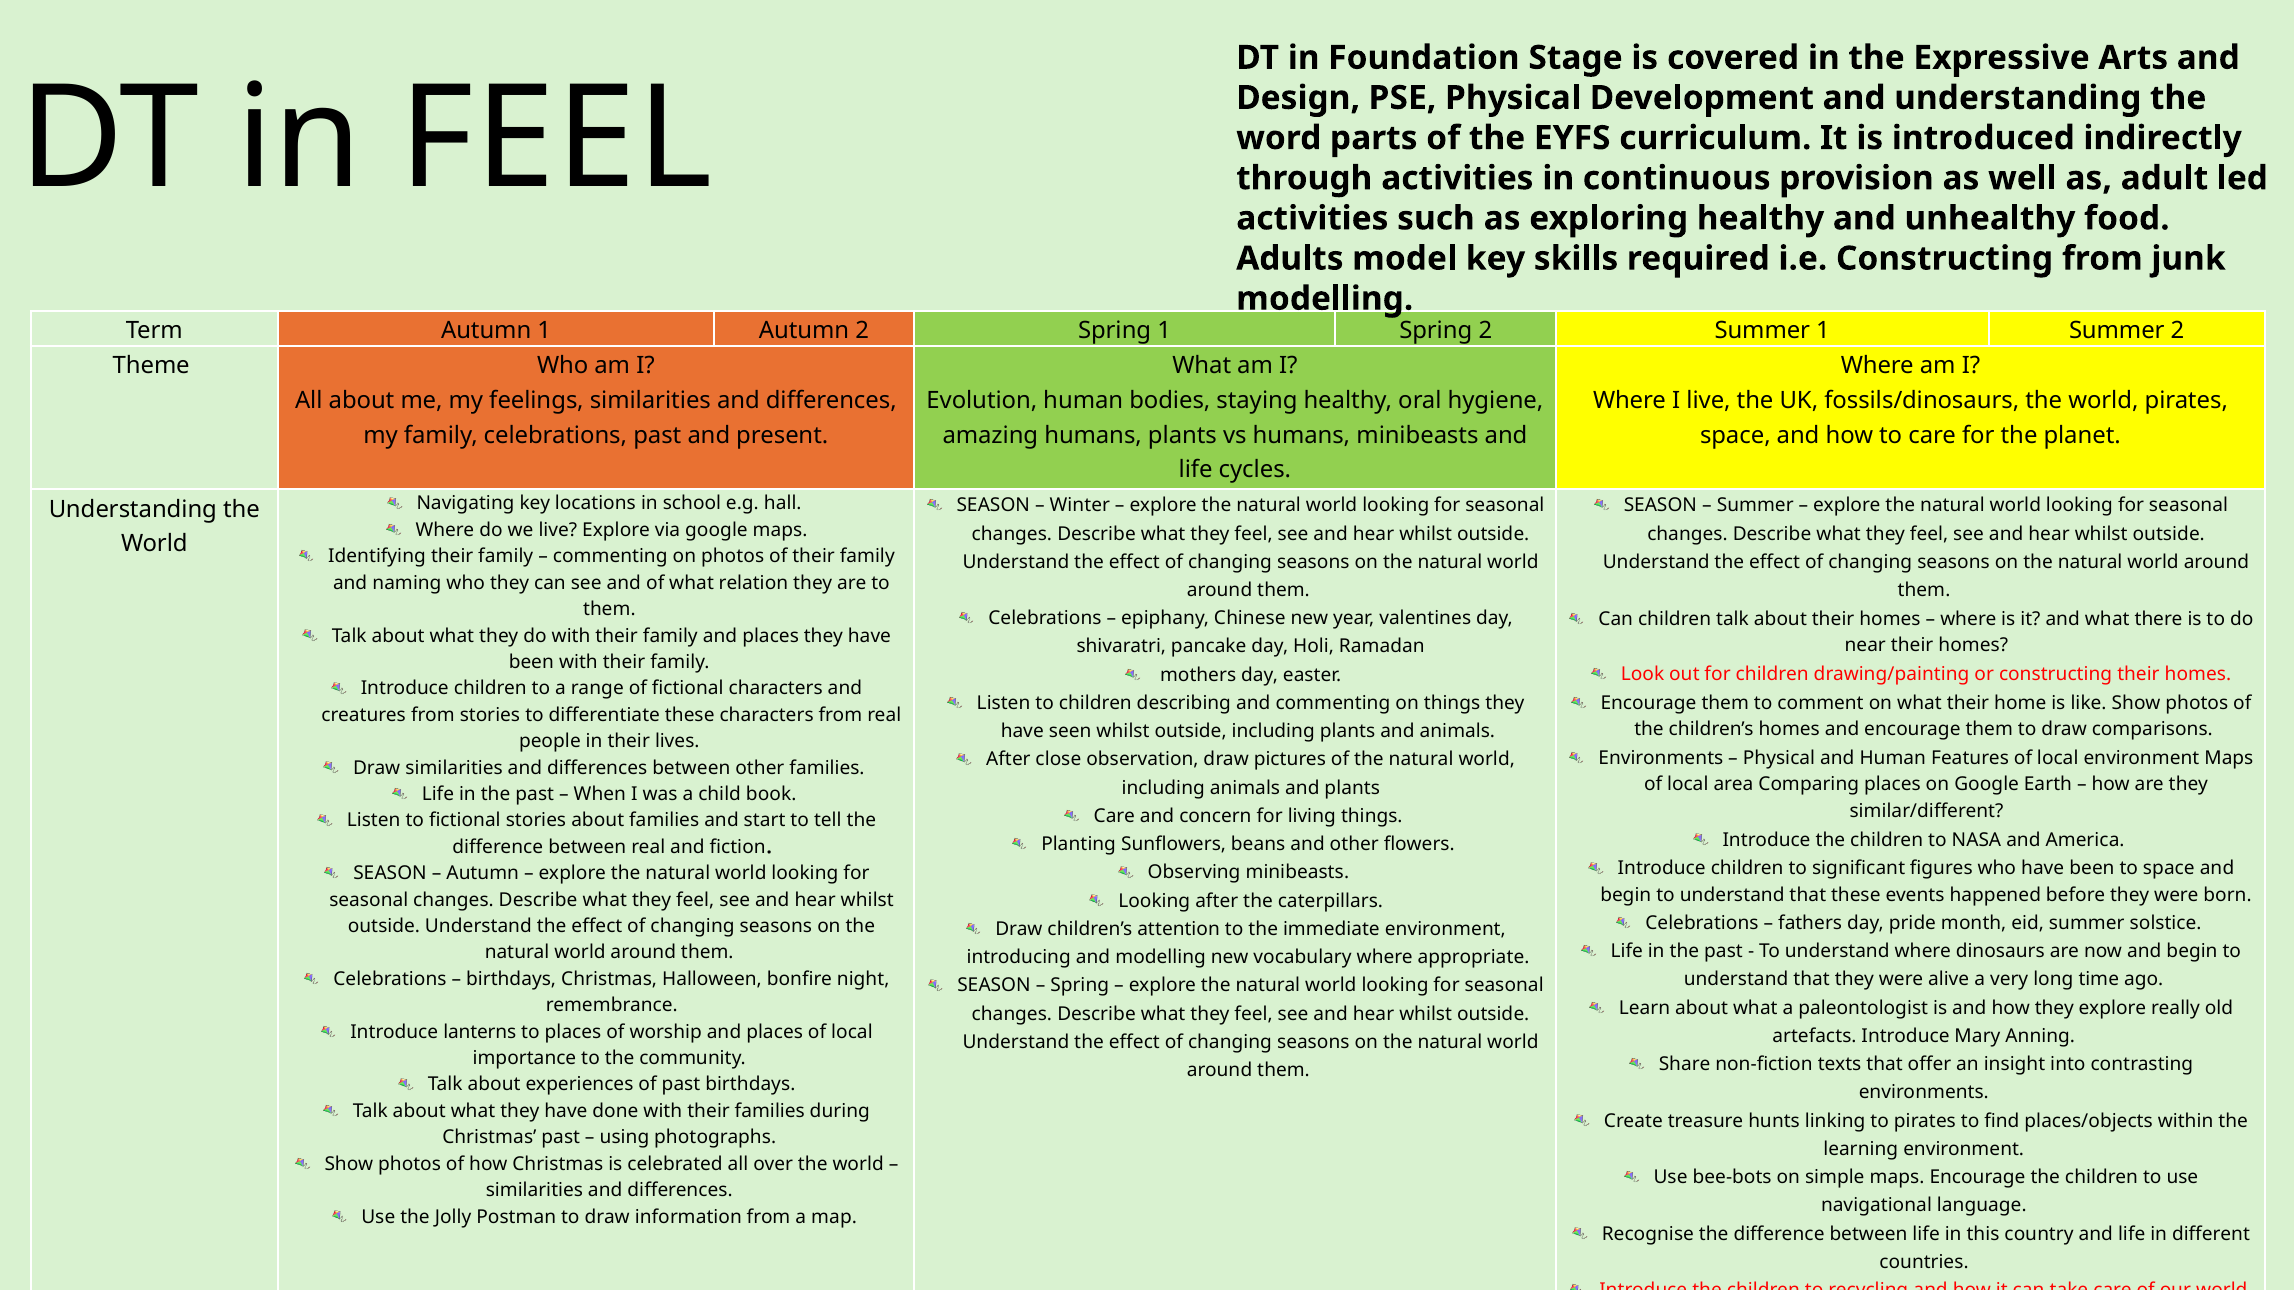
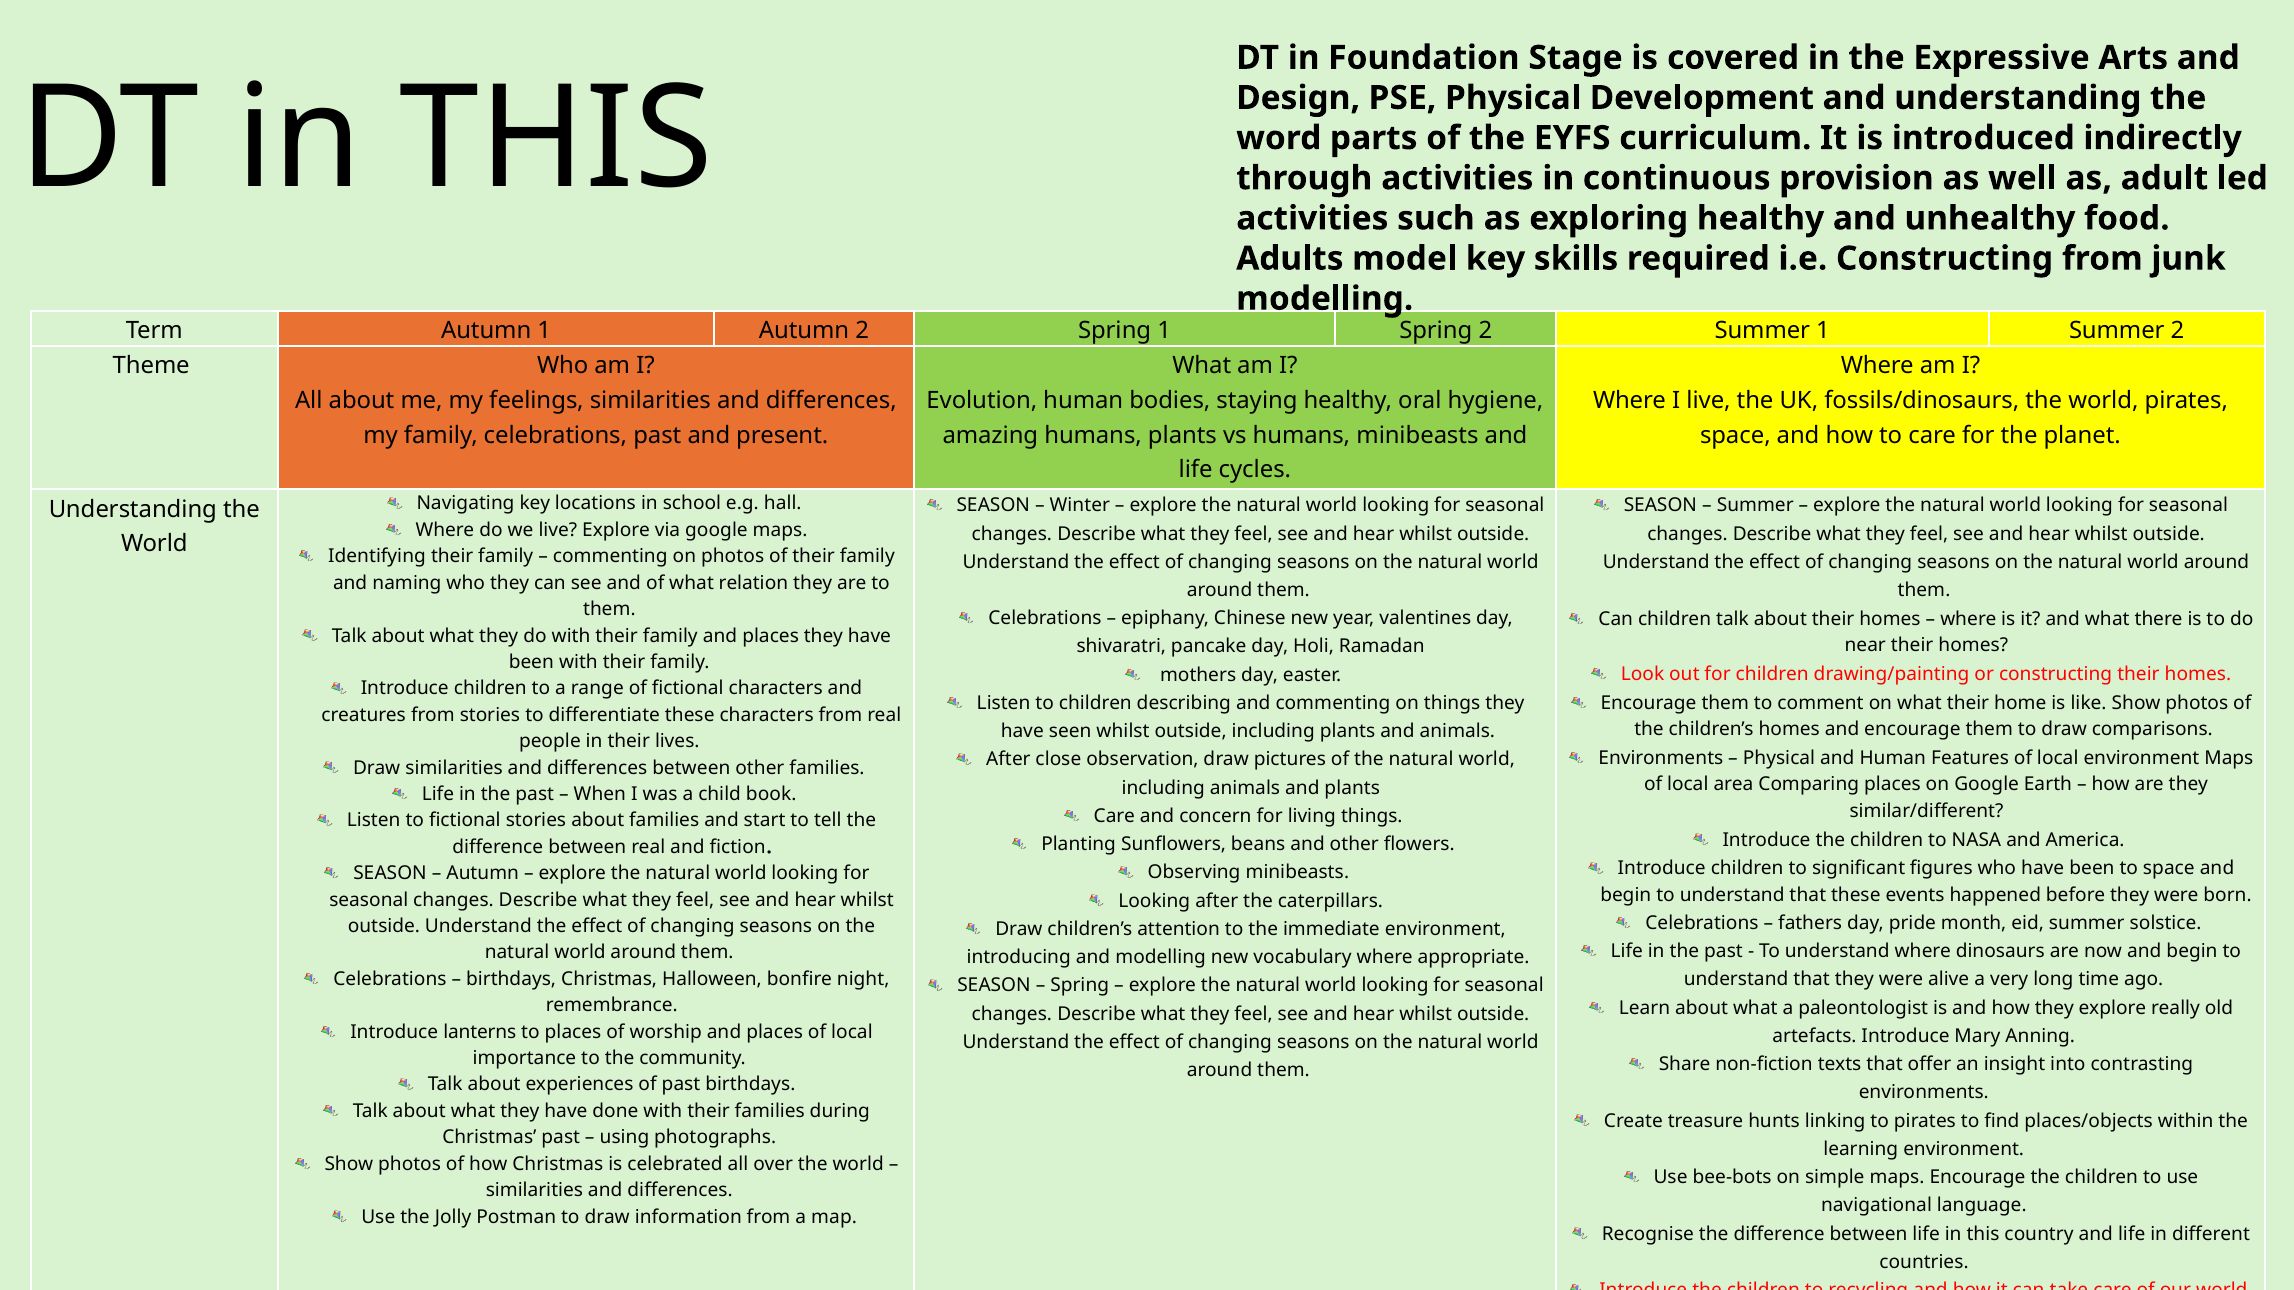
DT in FEEL: FEEL -> THIS
